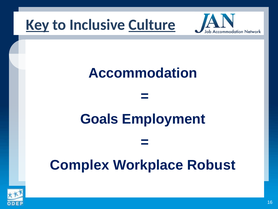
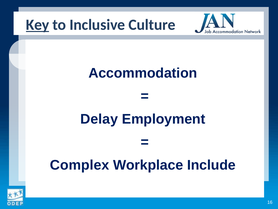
Culture underline: present -> none
Goals: Goals -> Delay
Robust: Robust -> Include
